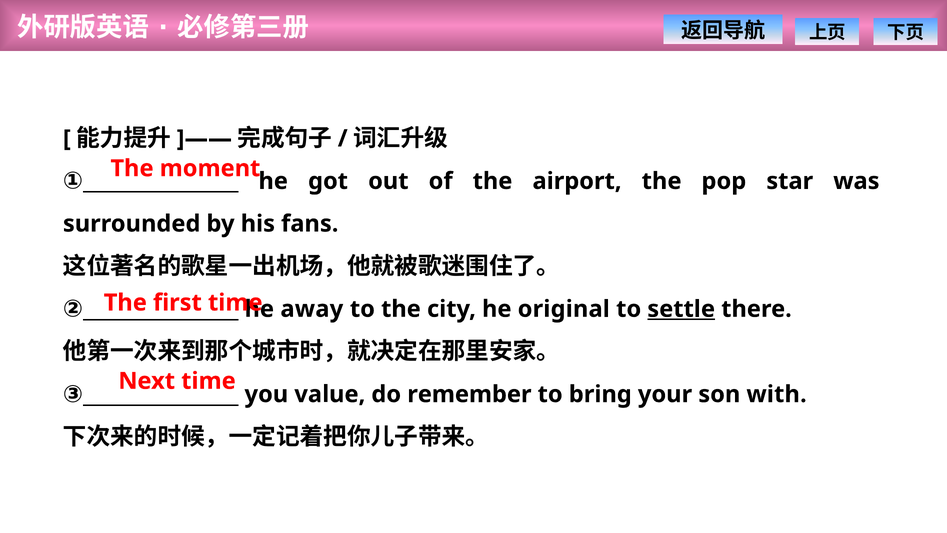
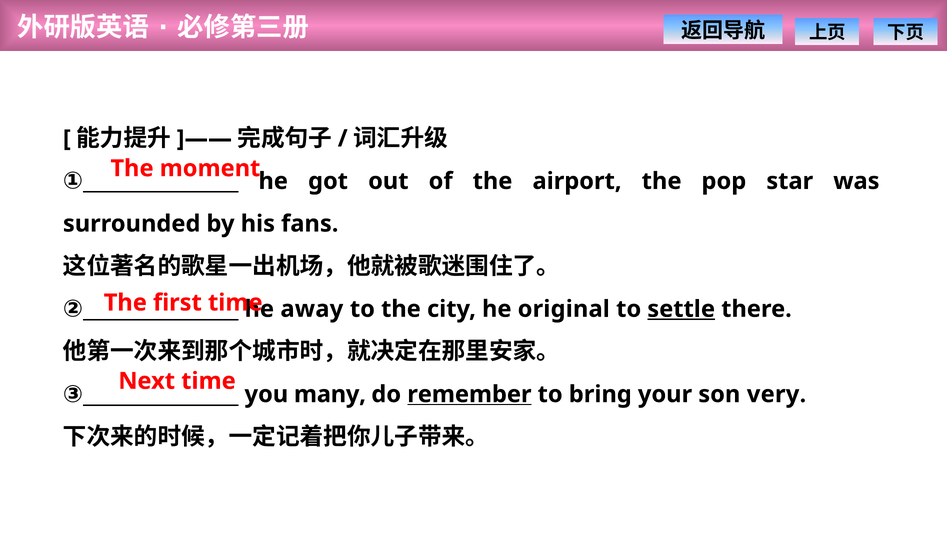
value: value -> many
remember underline: none -> present
with: with -> very
